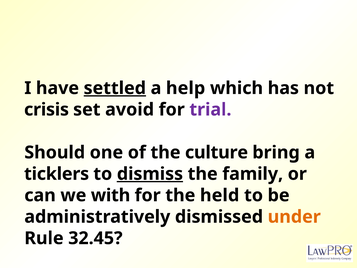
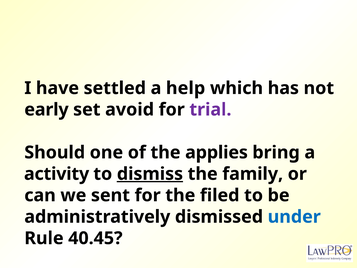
settled underline: present -> none
crisis: crisis -> early
culture: culture -> applies
ticklers: ticklers -> activity
with: with -> sent
held: held -> filed
under colour: orange -> blue
32.45: 32.45 -> 40.45
